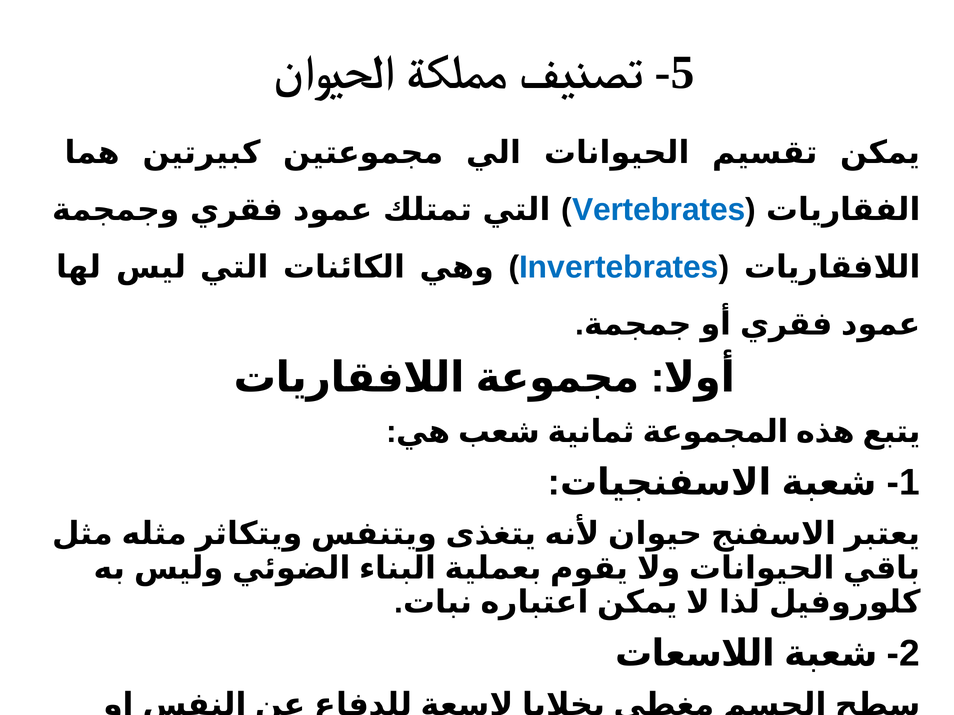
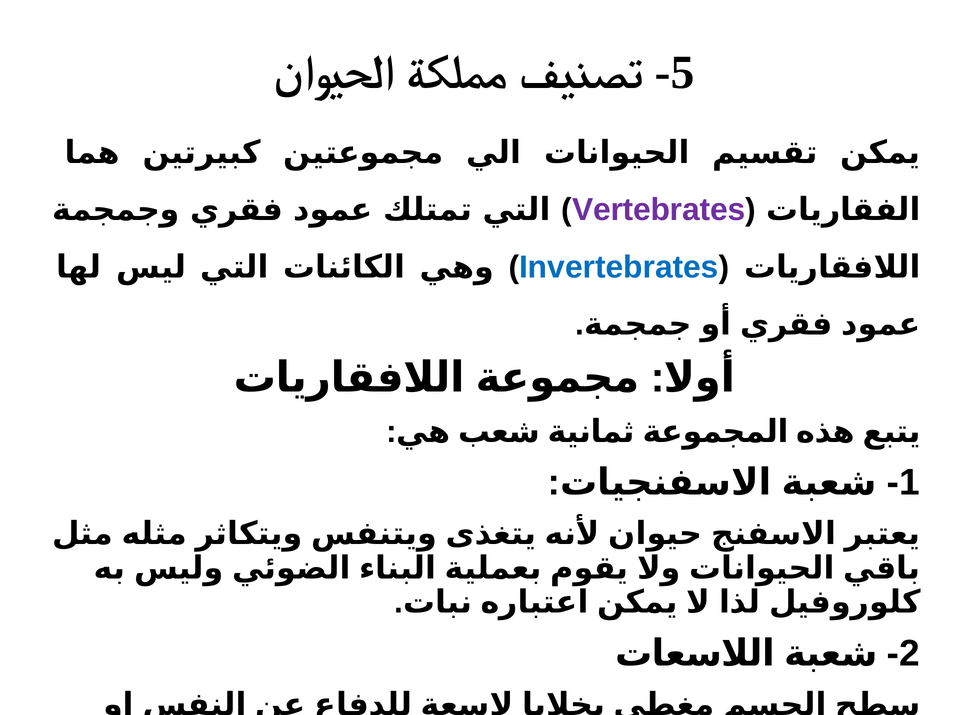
Vertebrates colour: blue -> purple
